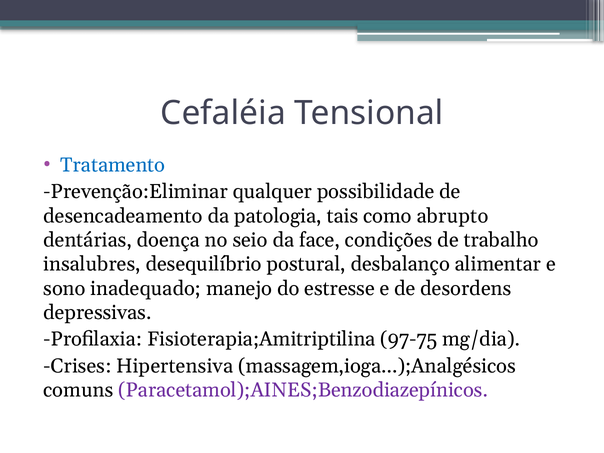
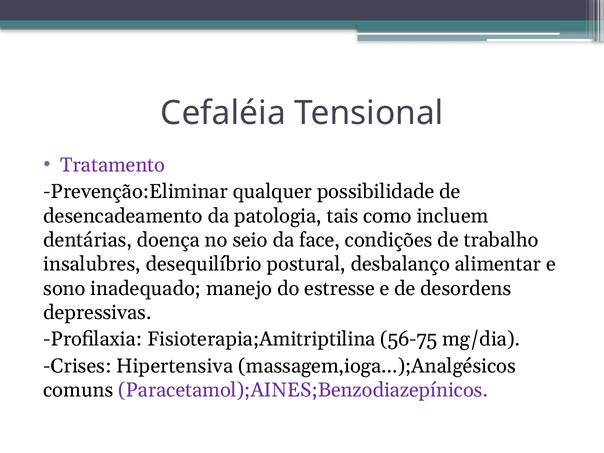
Tratamento colour: blue -> purple
abrupto: abrupto -> incluem
97-75: 97-75 -> 56-75
